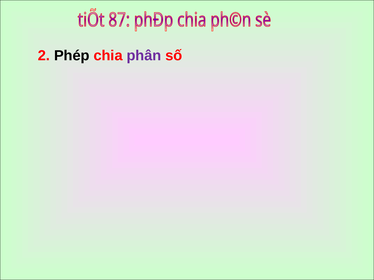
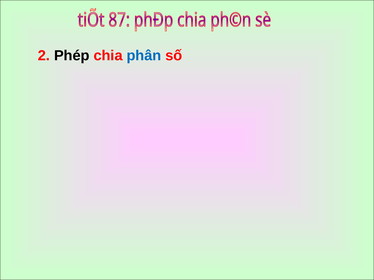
phân colour: purple -> blue
